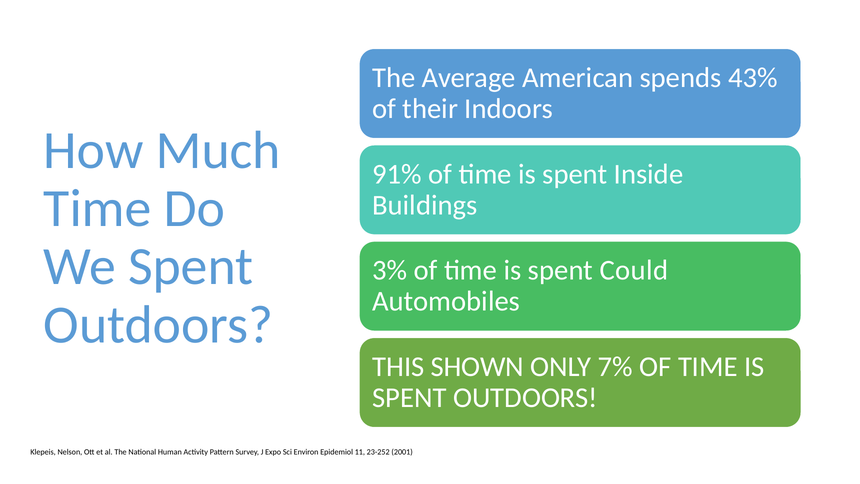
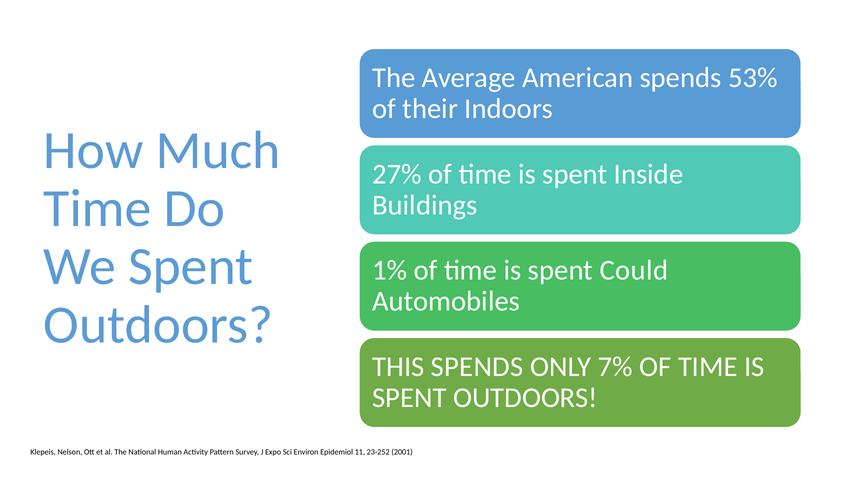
43%: 43% -> 53%
91%: 91% -> 27%
3%: 3% -> 1%
THIS SHOWN: SHOWN -> SPENDS
